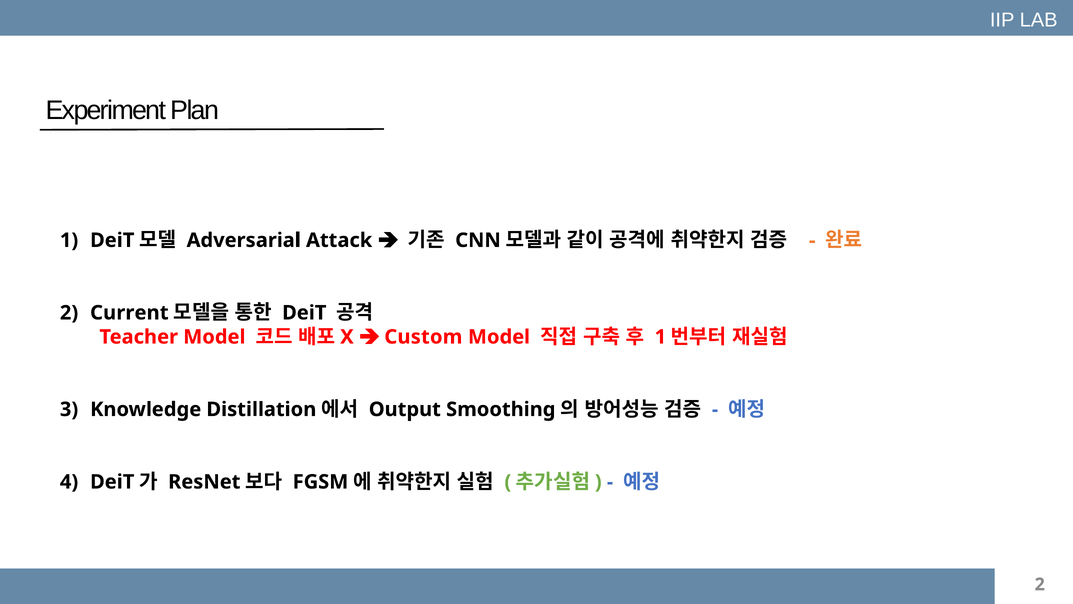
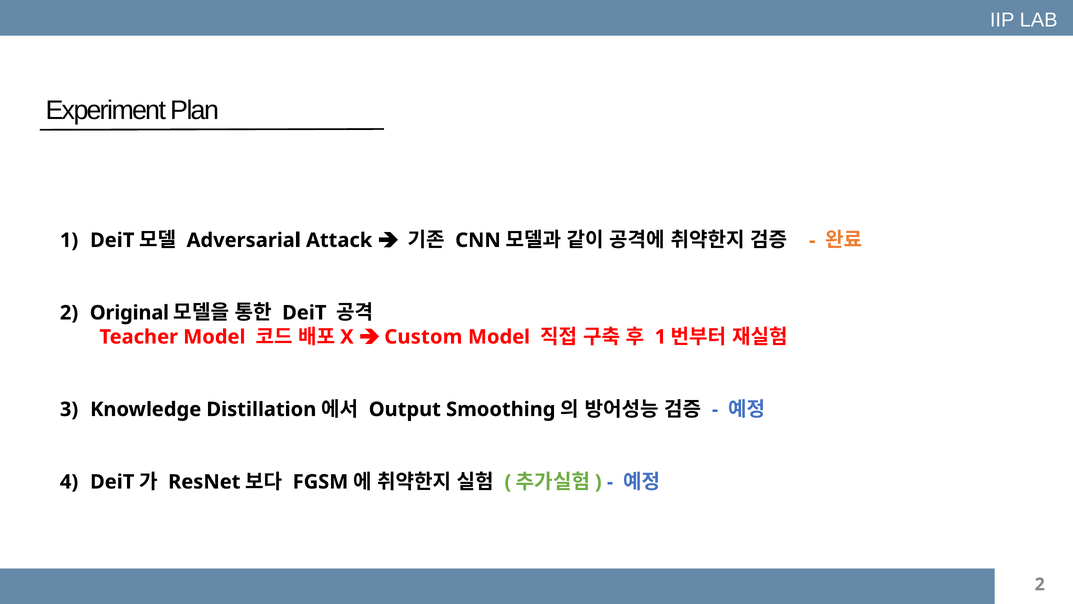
Current: Current -> Original
